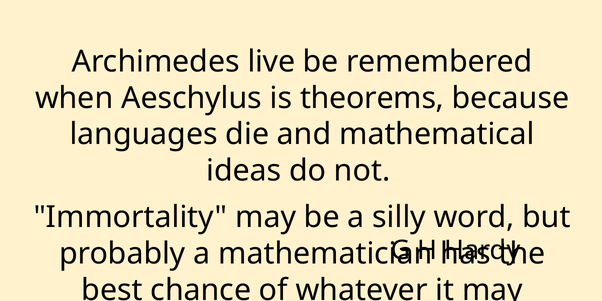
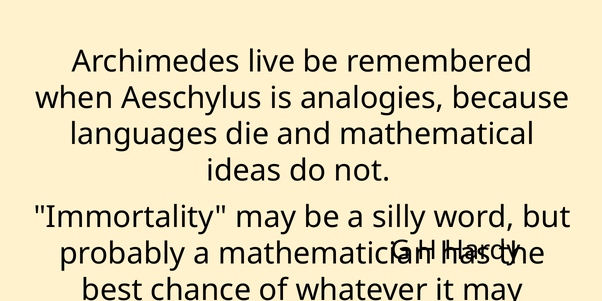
theorems: theorems -> analogies
